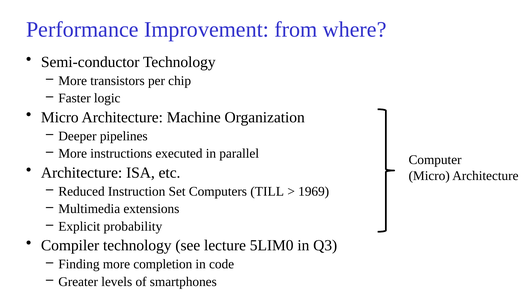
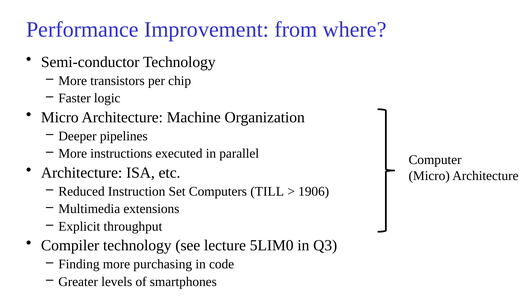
1969: 1969 -> 1906
probability: probability -> throughput
completion: completion -> purchasing
